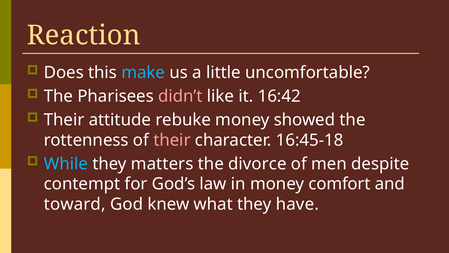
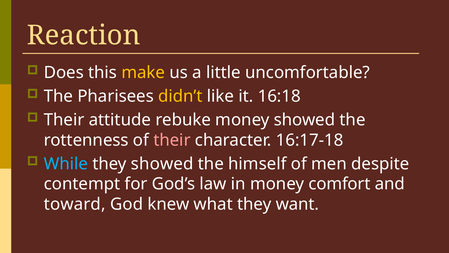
make colour: light blue -> yellow
didn’t colour: pink -> yellow
16:42: 16:42 -> 16:18
16:45-18: 16:45-18 -> 16:17-18
they matters: matters -> showed
divorce: divorce -> himself
have: have -> want
